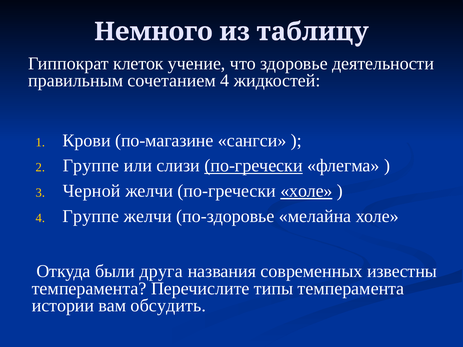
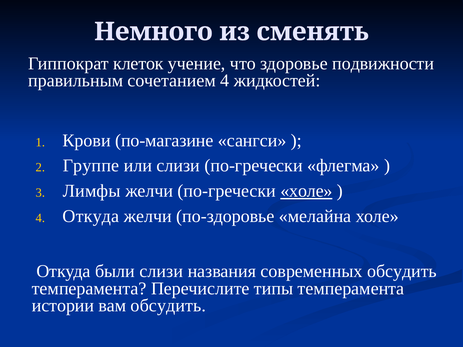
таблицу: таблицу -> сменять
деятельности: деятельности -> подвижности
по-гречески at (254, 166) underline: present -> none
Черной: Черной -> Лимфы
4 Группе: Группе -> Откуда
были друга: друга -> слизи
современных известны: известны -> обсудить
